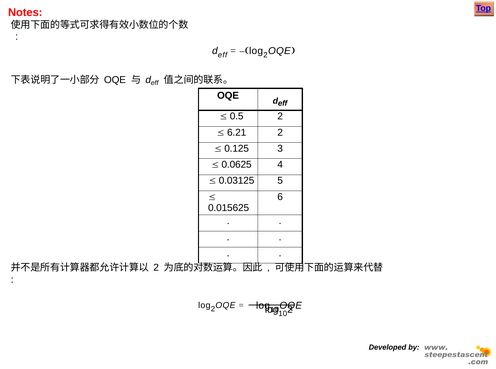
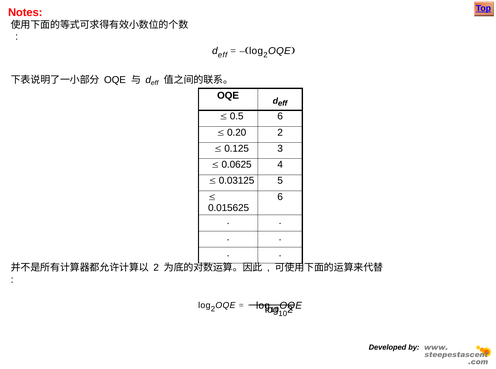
0.5 2: 2 -> 6
6.21: 6.21 -> 0.20
